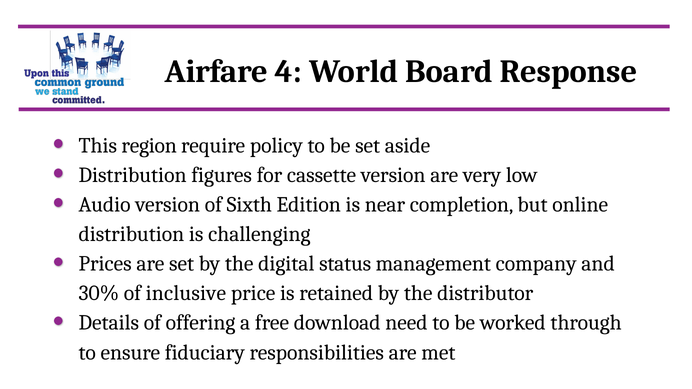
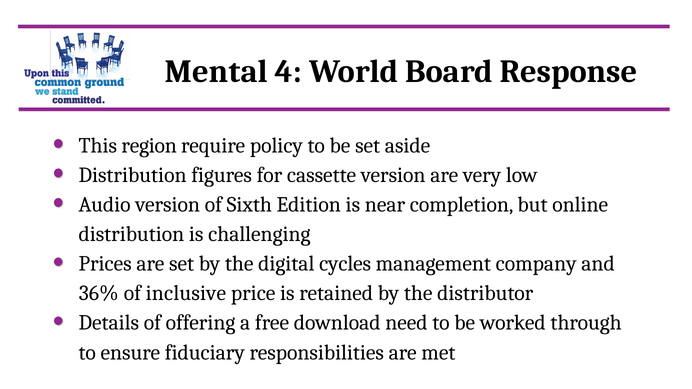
Airfare: Airfare -> Mental
status: status -> cycles
30%: 30% -> 36%
